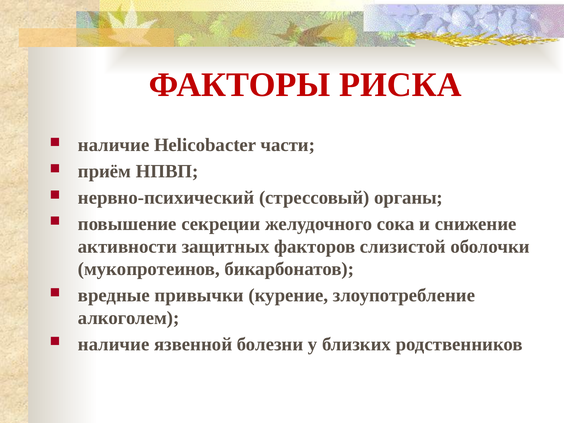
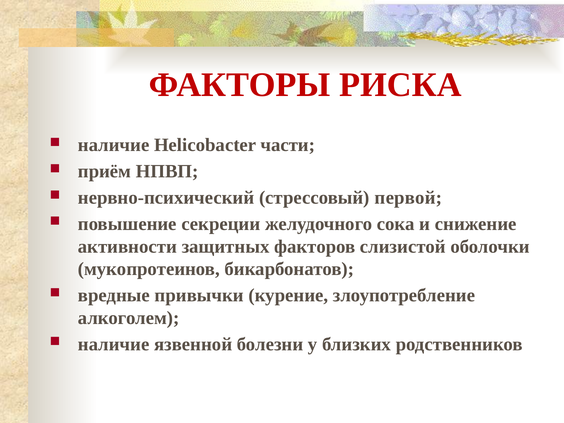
органы: органы -> первой
